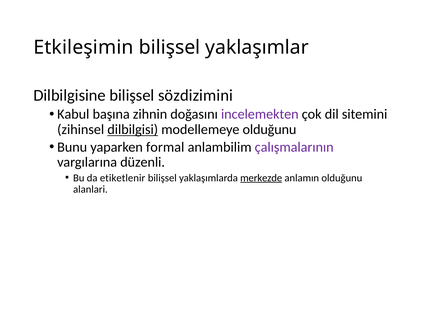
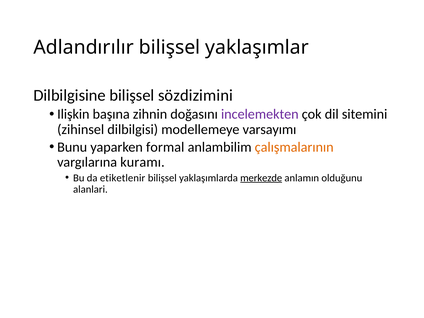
Etkileşimin: Etkileşimin -> Adlandırılır
Kabul: Kabul -> Ilişkin
dilbilgisi underline: present -> none
modellemeye olduğunu: olduğunu -> varsayımı
çalışmalarının colour: purple -> orange
düzenli: düzenli -> kuramı
